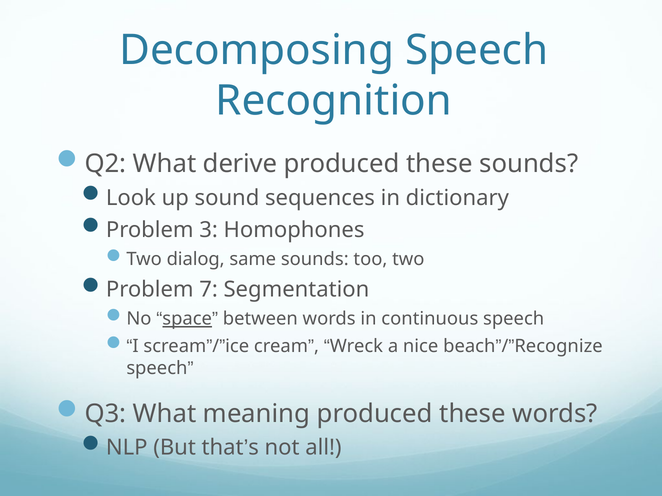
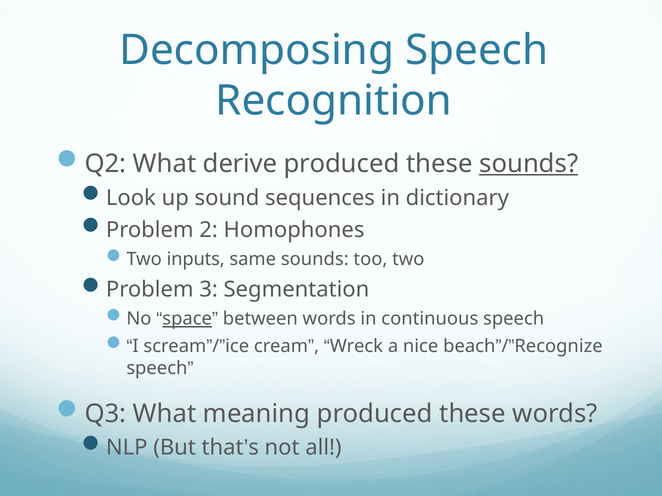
sounds at (529, 164) underline: none -> present
3: 3 -> 2
dialog: dialog -> inputs
7: 7 -> 3
